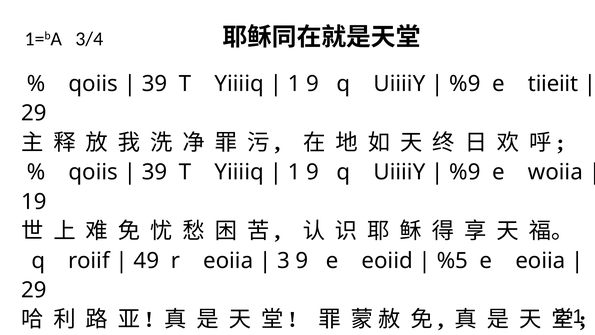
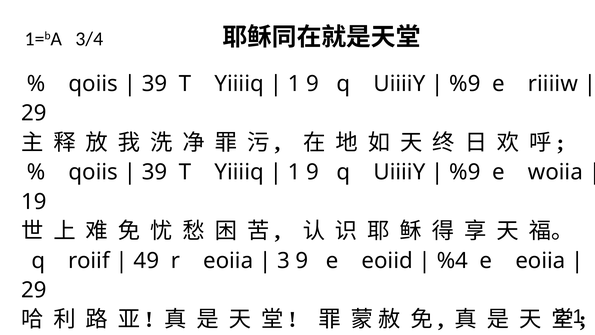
tiieiit: tiieiit -> riiiiw
%5: %5 -> %4
